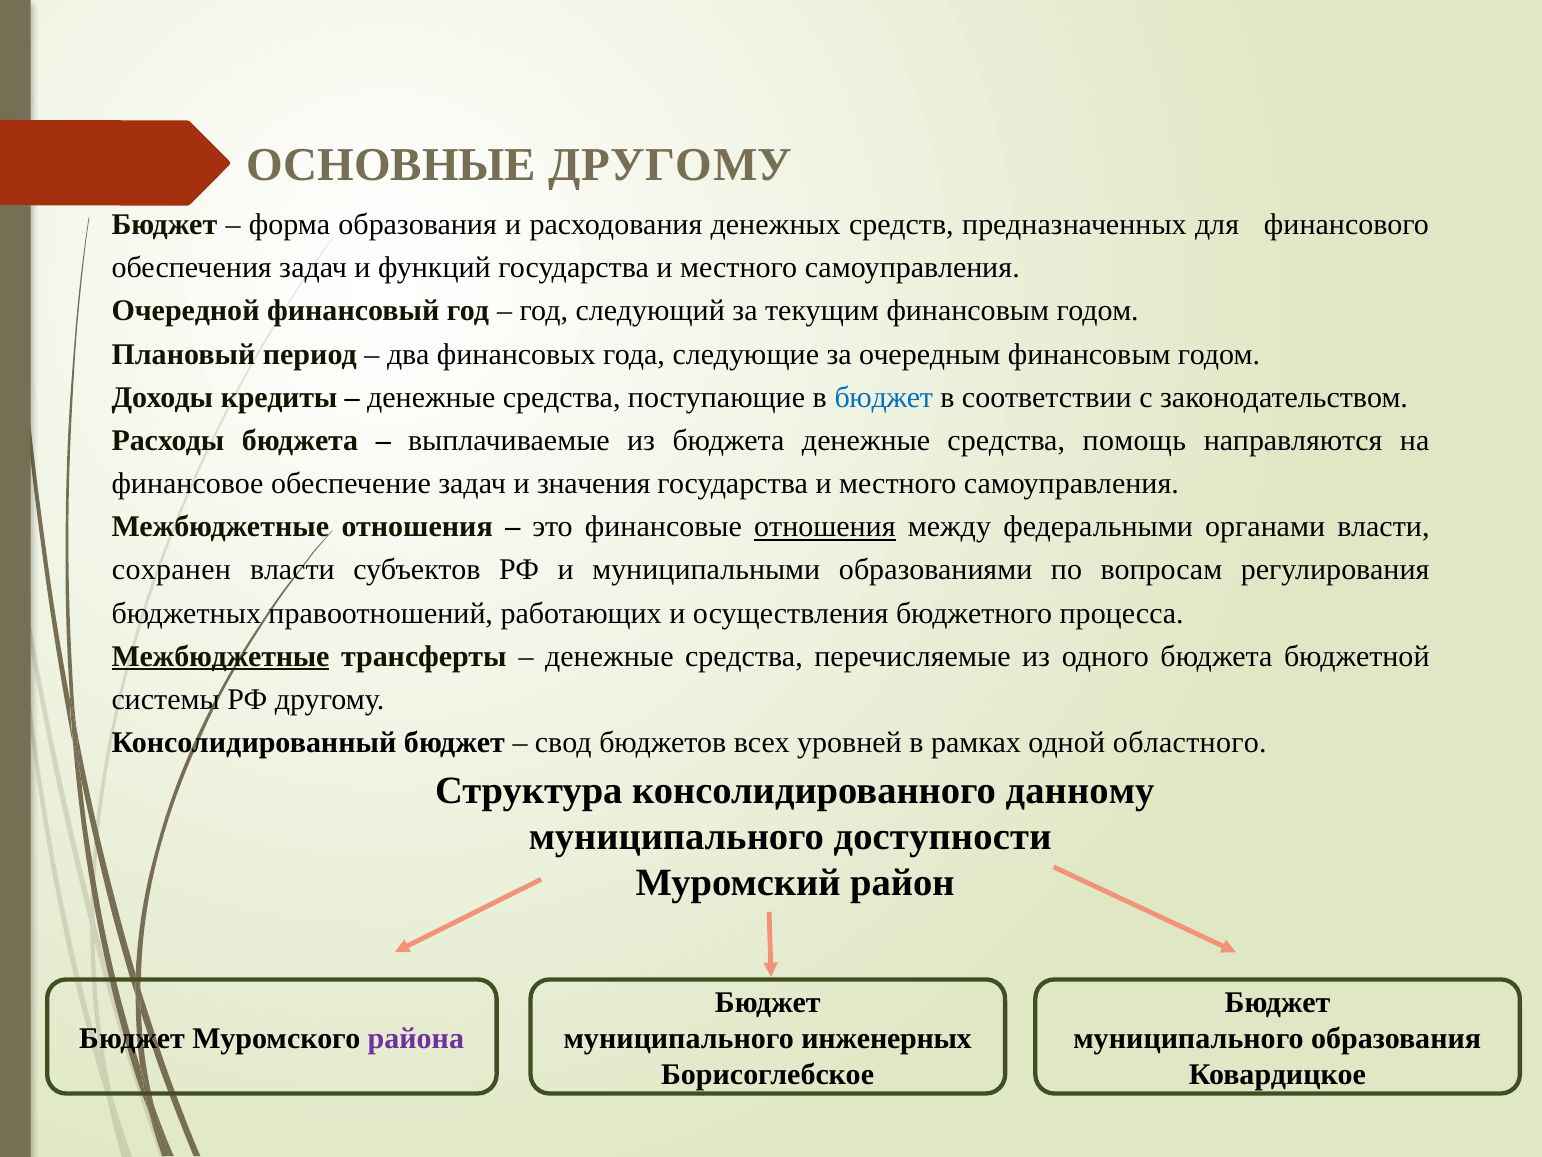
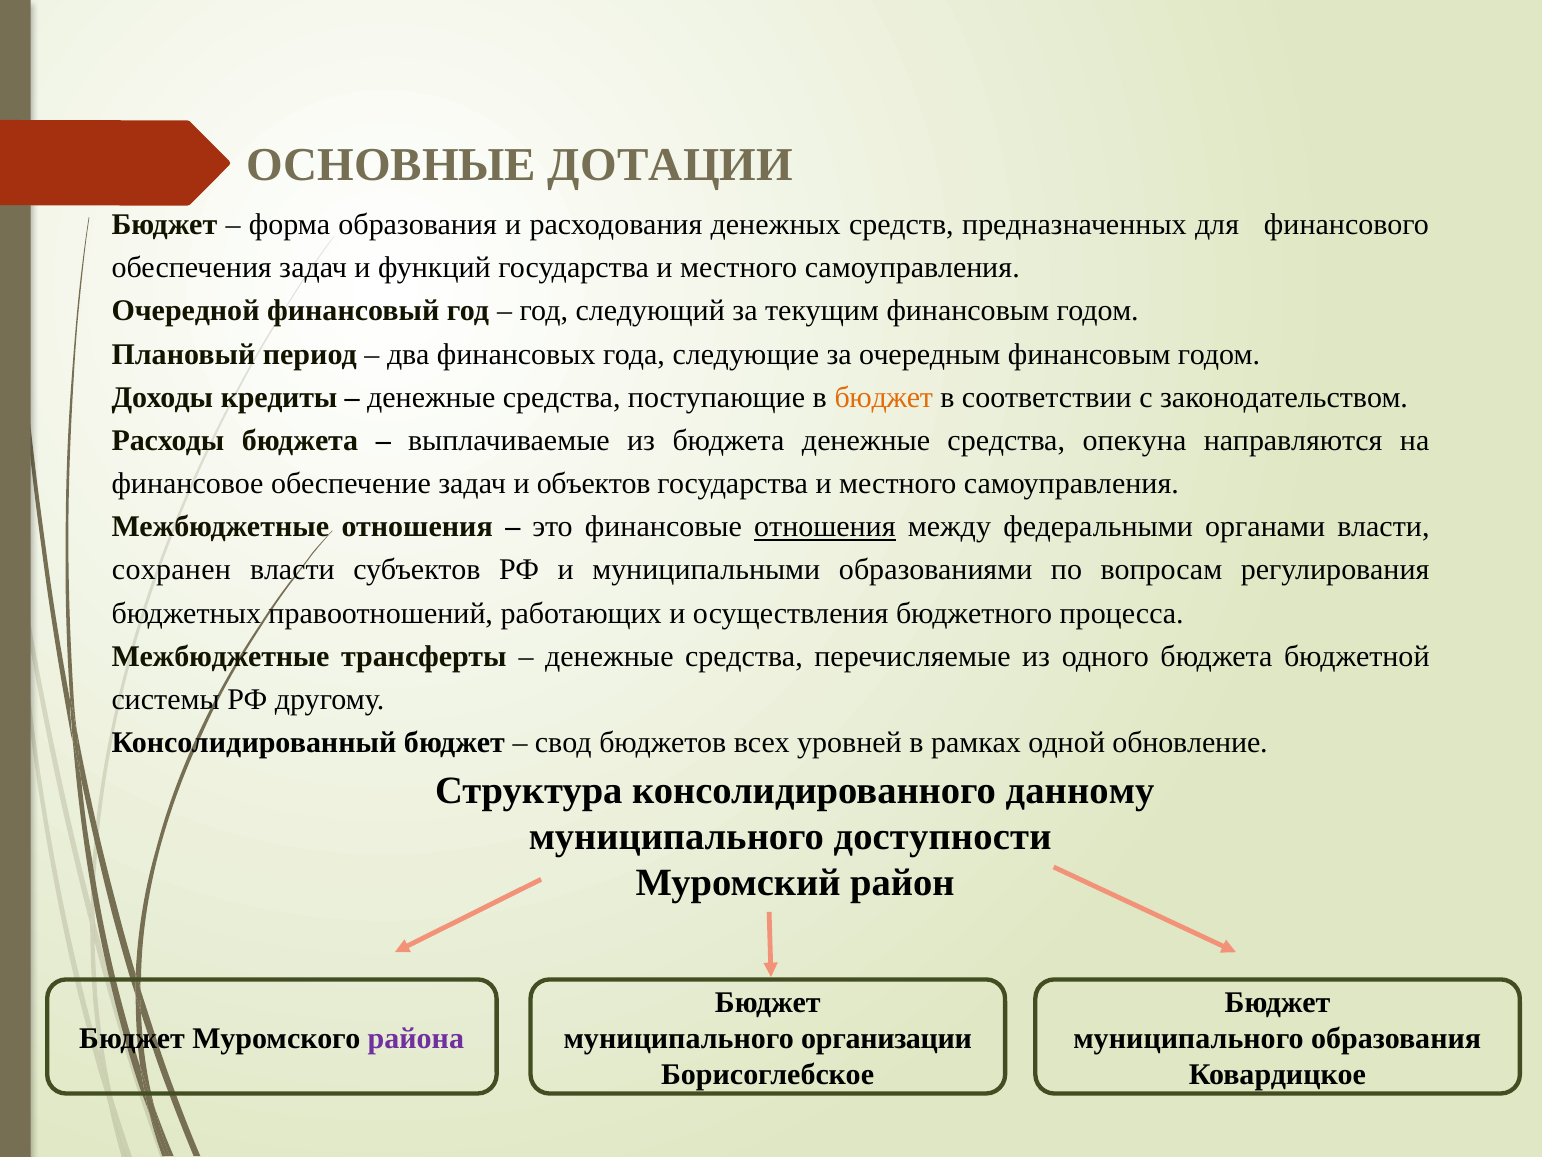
ОСНОВНЫЕ ДРУГОМУ: ДРУГОМУ -> ДОТАЦИИ
бюджет at (884, 397) colour: blue -> orange
помощь: помощь -> опекуна
значения: значения -> объектов
Межбюджетные at (220, 656) underline: present -> none
областного: областного -> обновление
инженерных: инженерных -> организации
